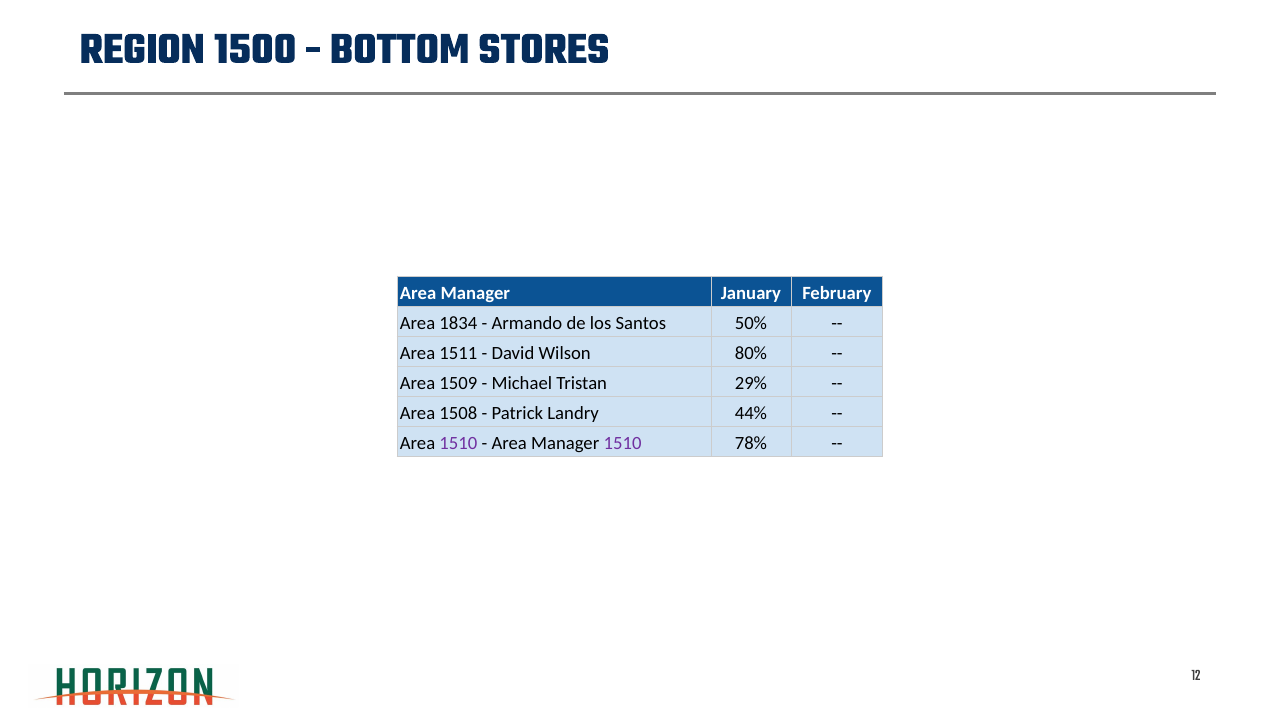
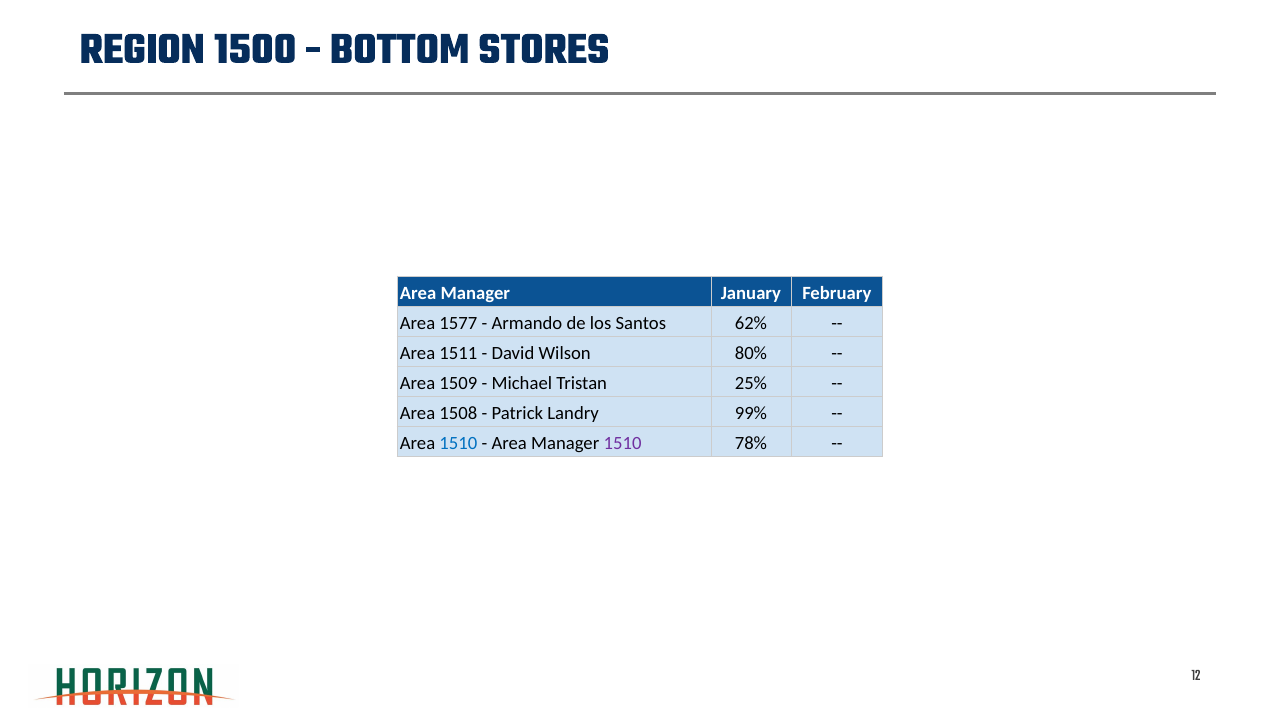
1834: 1834 -> 1577
50%: 50% -> 62%
29%: 29% -> 25%
44%: 44% -> 99%
1510 at (458, 444) colour: purple -> blue
